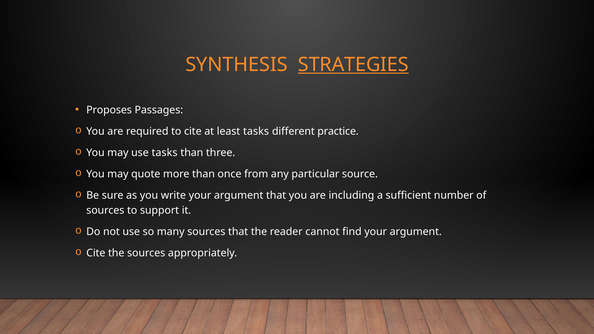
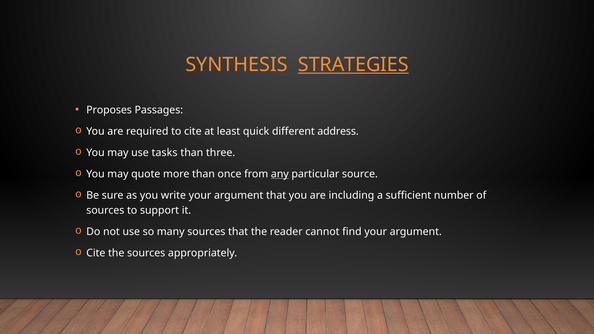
least tasks: tasks -> quick
practice: practice -> address
any underline: none -> present
